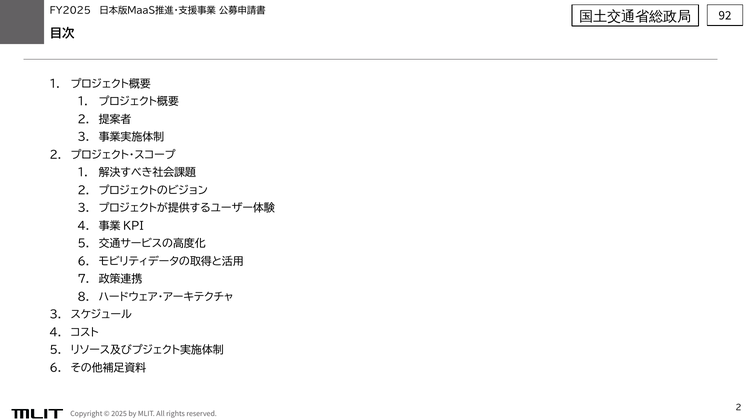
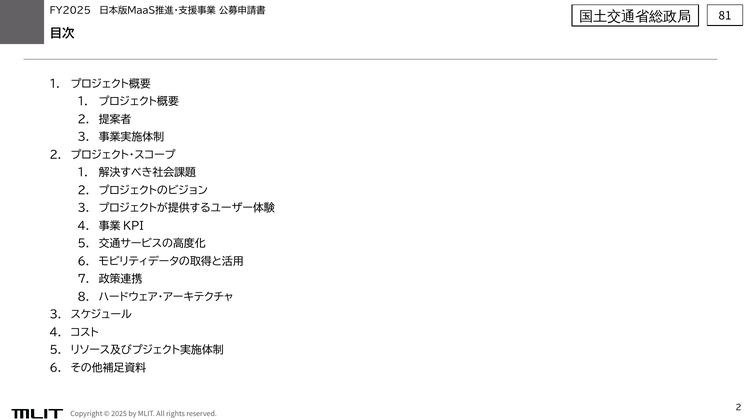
92: 92 -> 81
